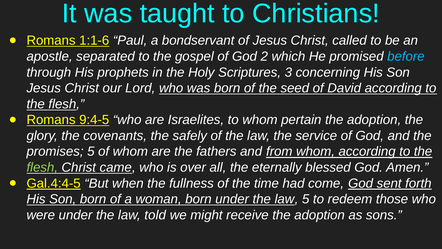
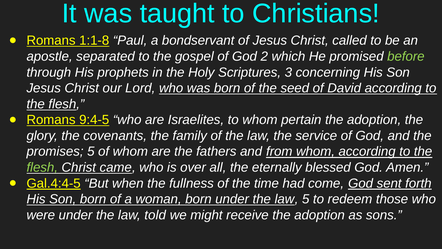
1:1-6: 1:1-6 -> 1:1-8
before colour: light blue -> light green
safely: safely -> family
